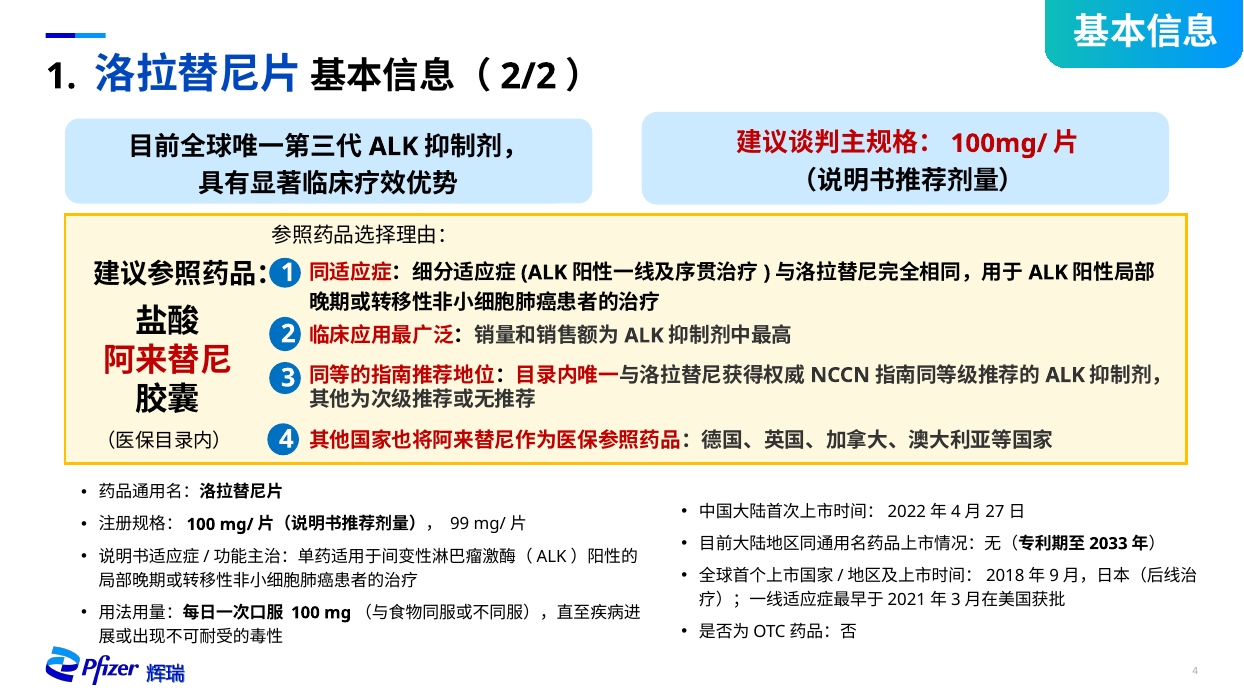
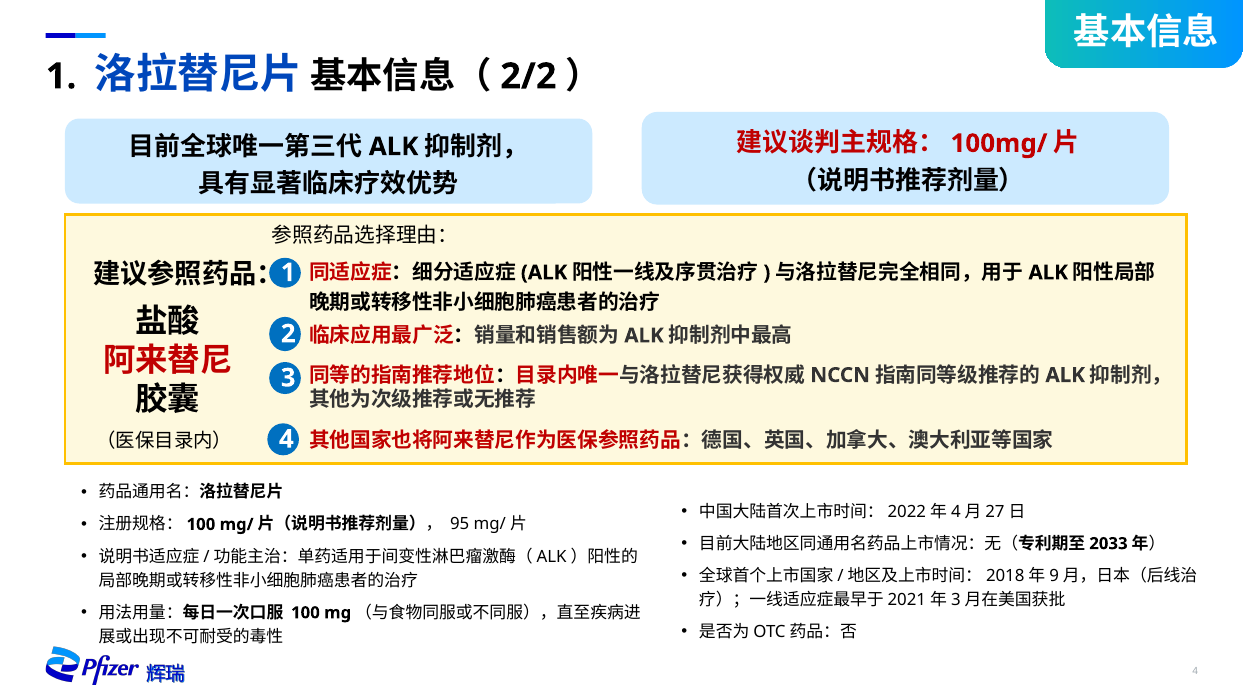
99: 99 -> 95
